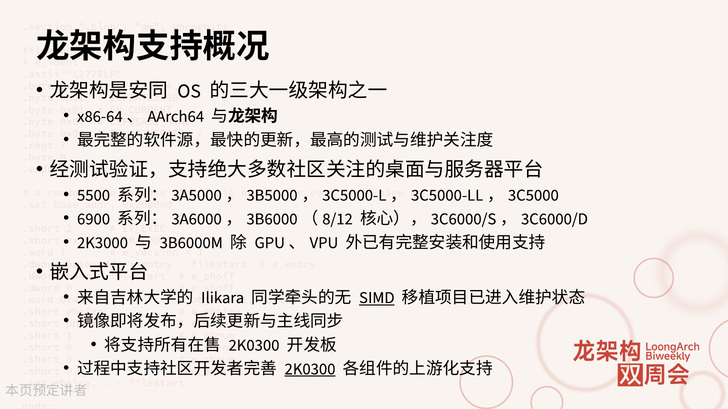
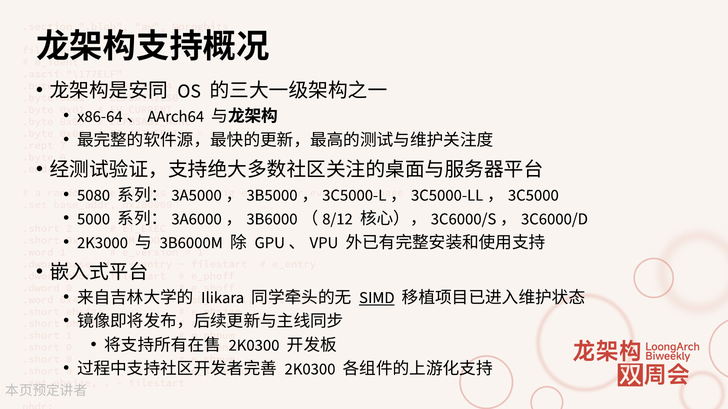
5500: 5500 -> 5080
6900: 6900 -> 5000
2K0300 at (310, 369) underline: present -> none
